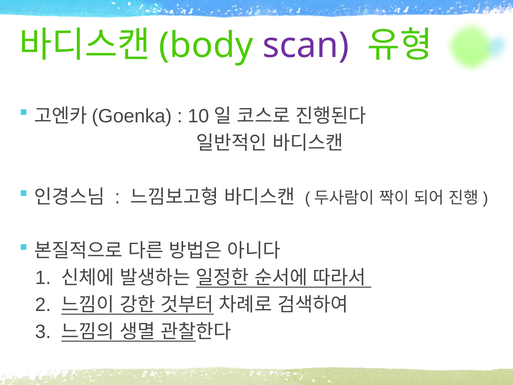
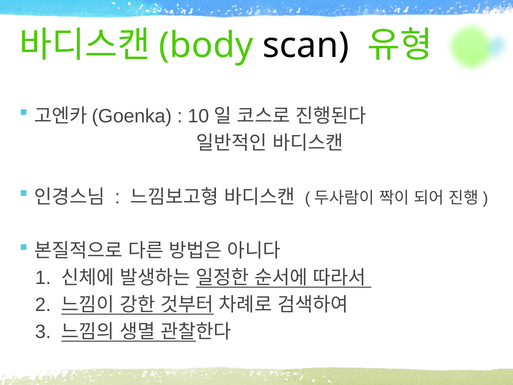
scan colour: purple -> black
